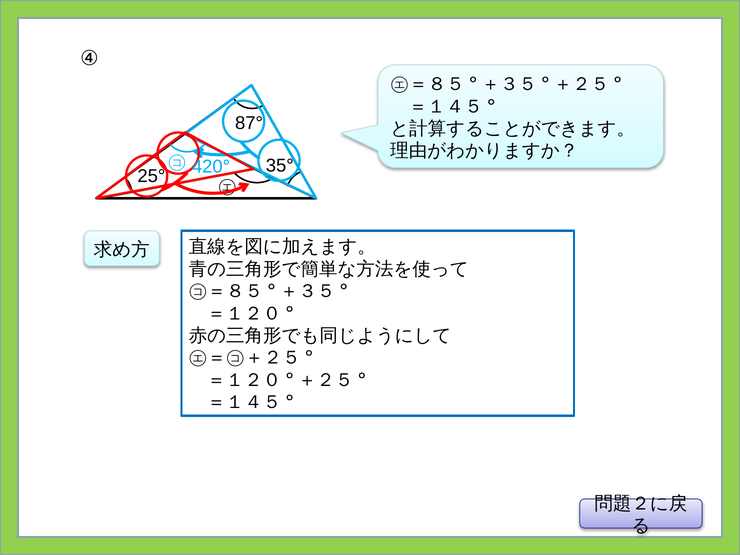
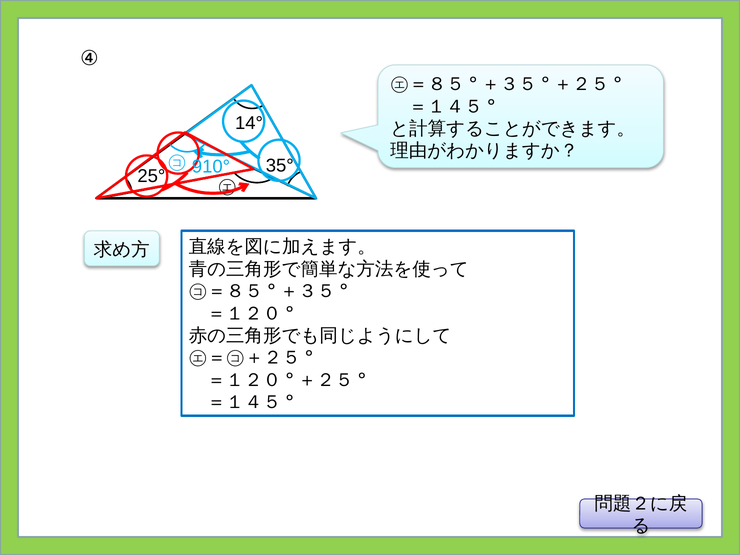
87°: 87° -> 14°
420°: 420° -> 910°
